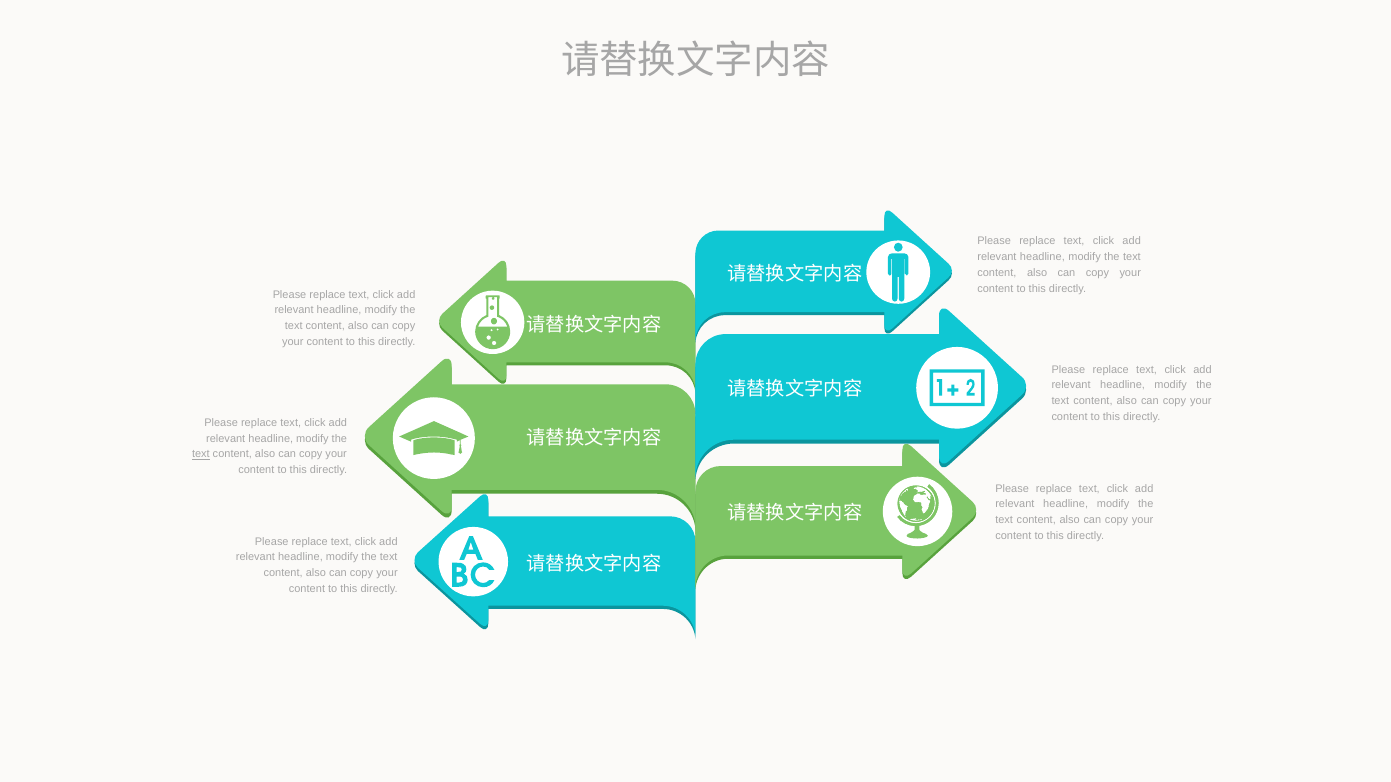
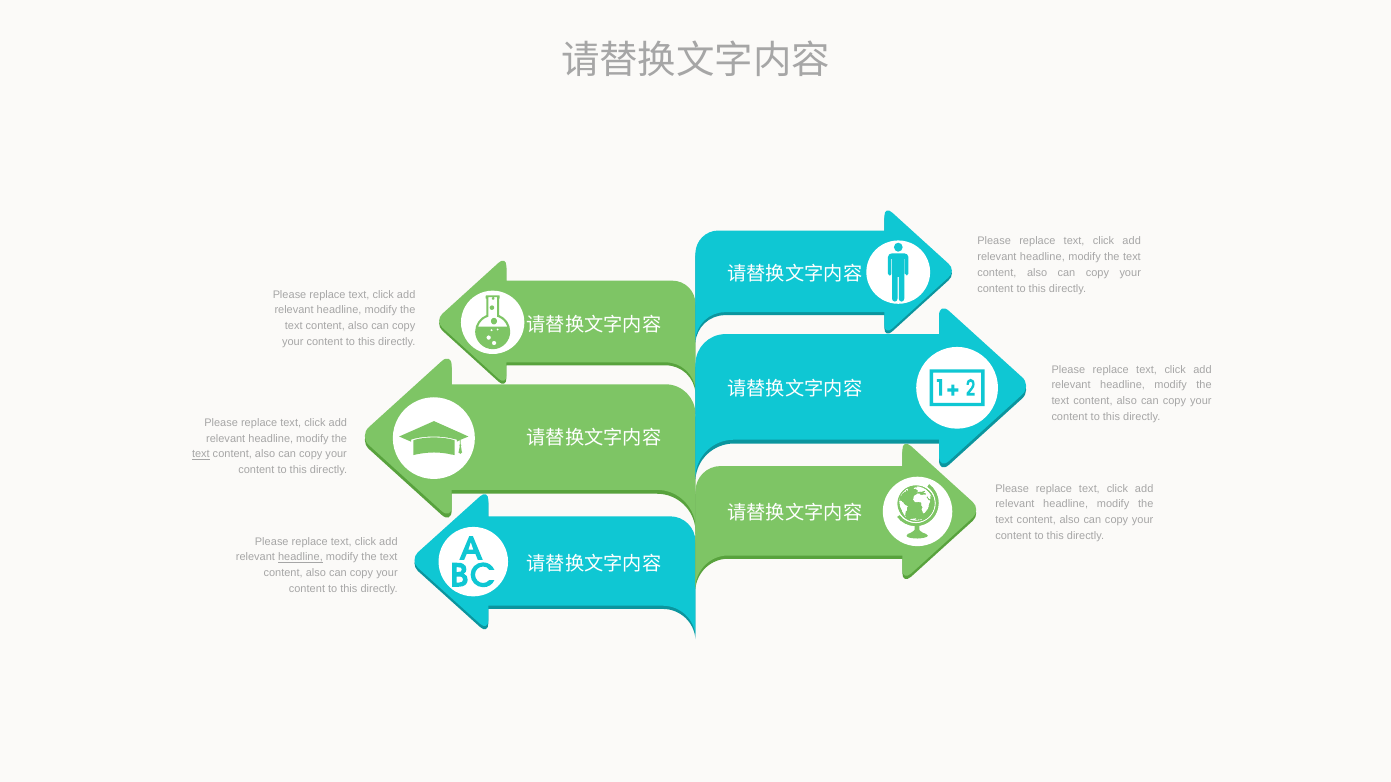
headline at (300, 558) underline: none -> present
